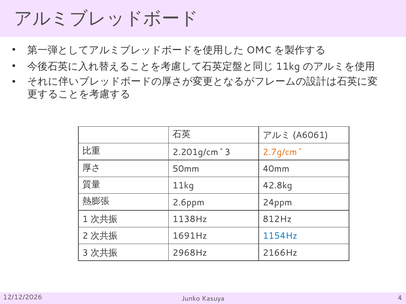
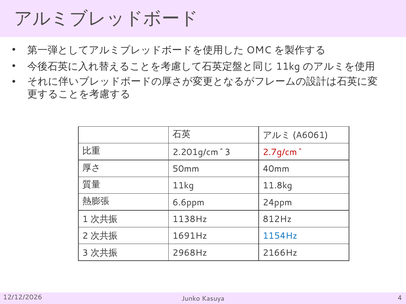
2.7g/cm^ colour: orange -> red
42.8kg: 42.8kg -> 11.8kg
2.6ppm: 2.6ppm -> 6.6ppm
